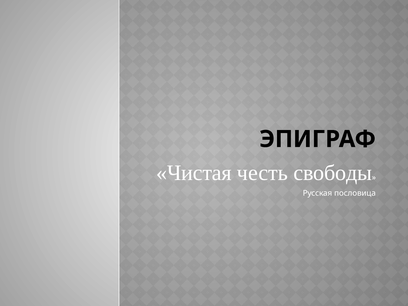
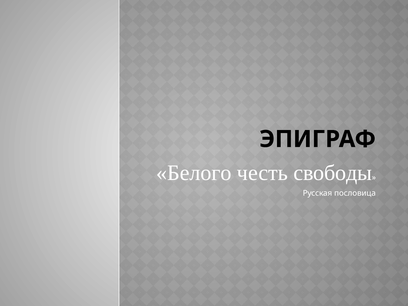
Чистая: Чистая -> Белого
